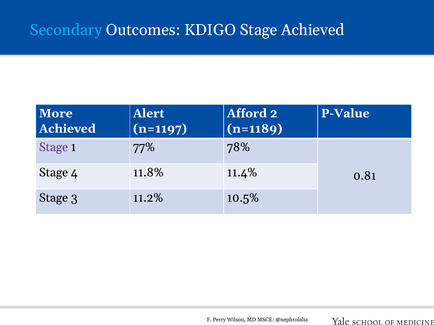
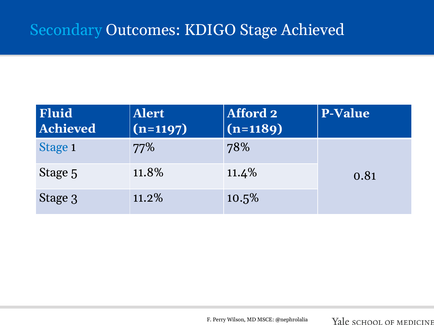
More: More -> Fluid
Stage at (54, 147) colour: purple -> blue
4: 4 -> 5
